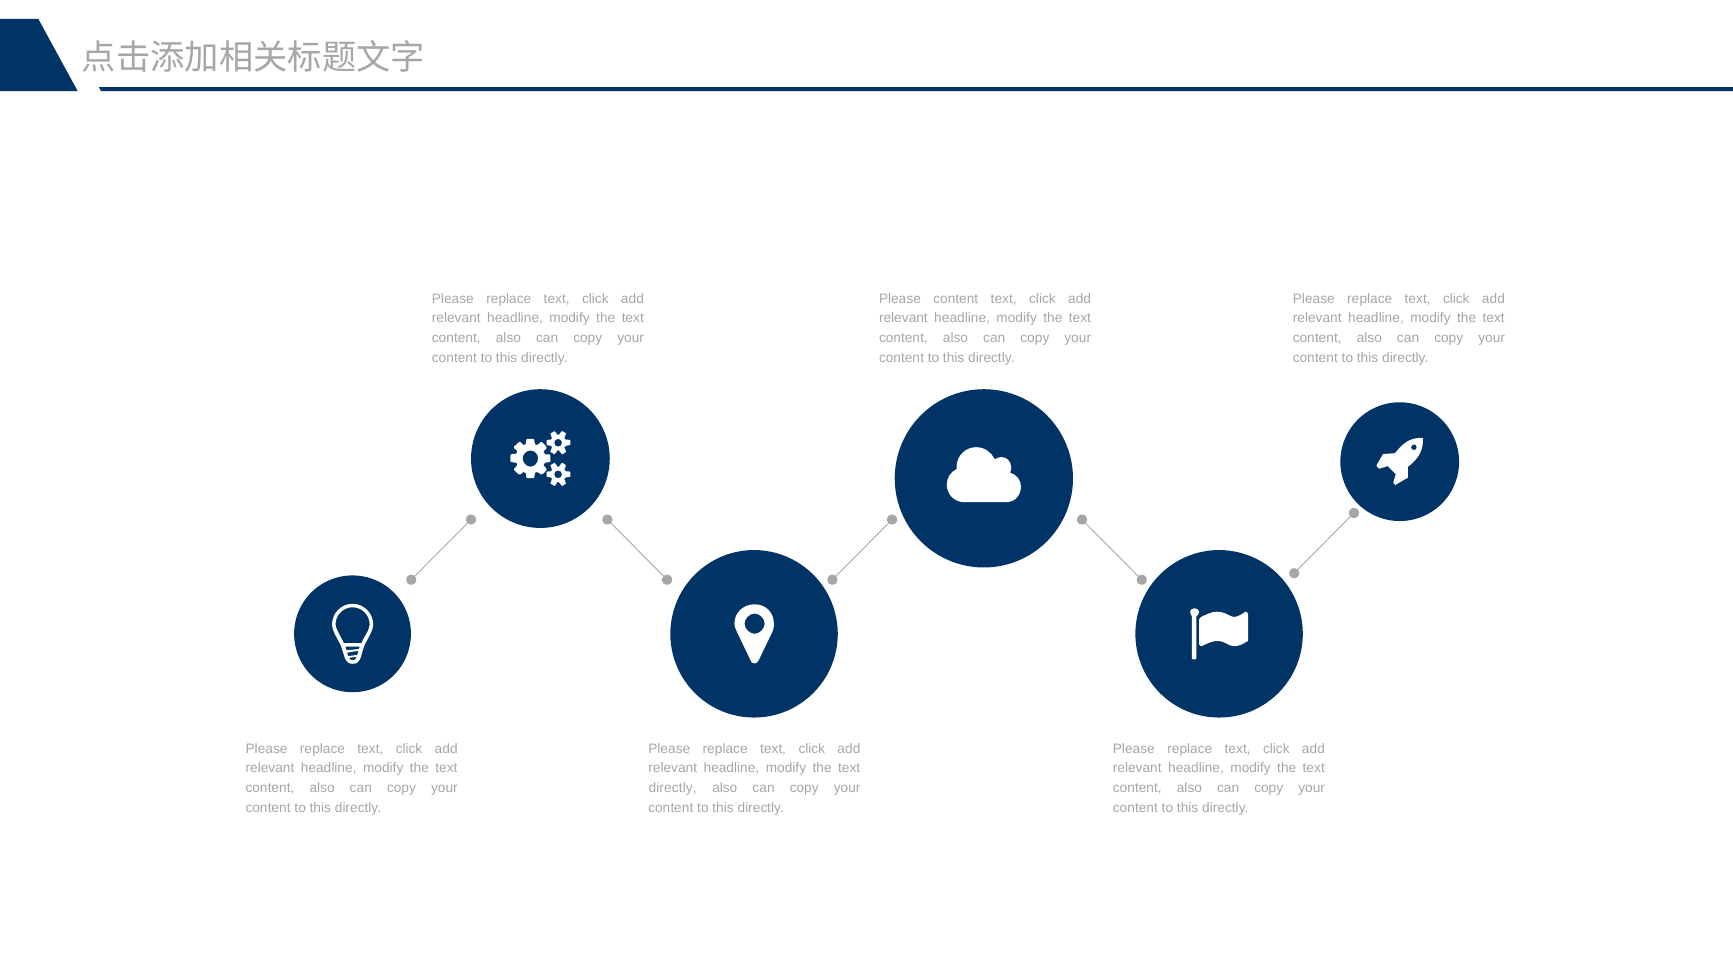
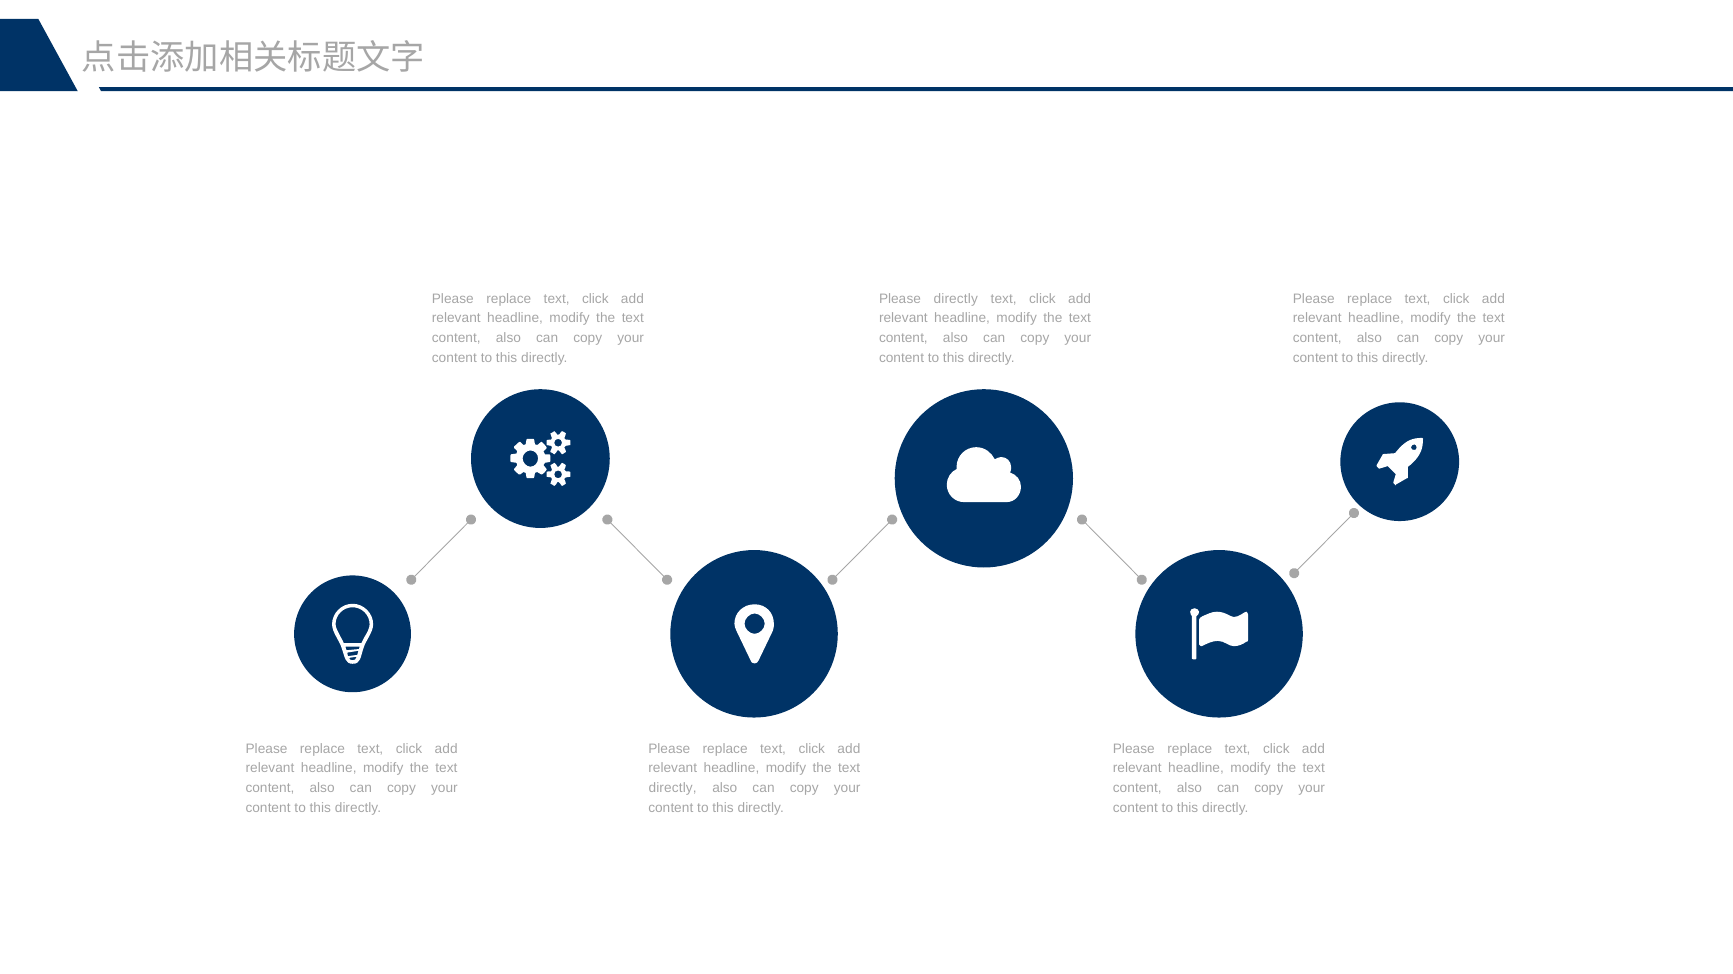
Please content: content -> directly
